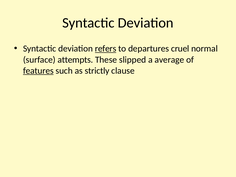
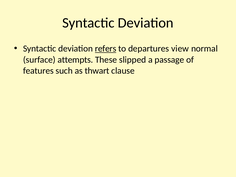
cruel: cruel -> view
average: average -> passage
features underline: present -> none
strictly: strictly -> thwart
